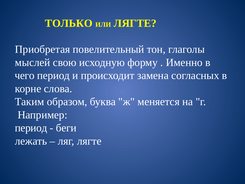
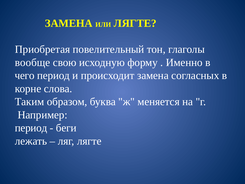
ТОЛЬКО at (69, 23): ТОЛЬКО -> ЗАМЕНА
мыслей: мыслей -> вообще
